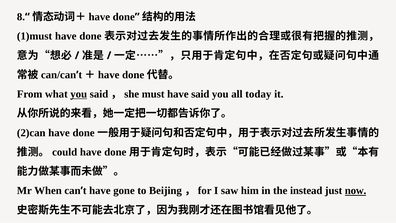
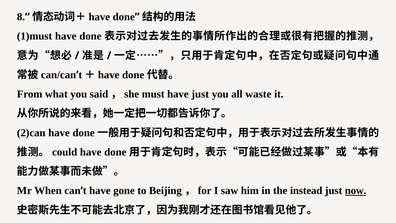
you at (79, 94) underline: present -> none
have said: said -> just
today: today -> waste
